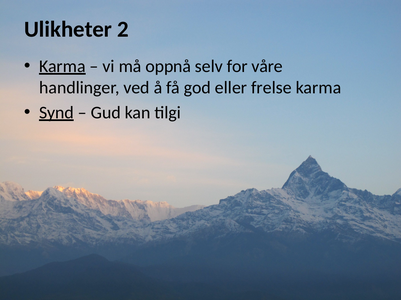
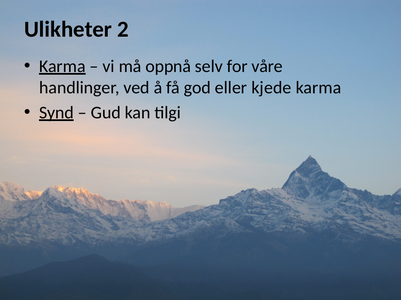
frelse: frelse -> kjede
